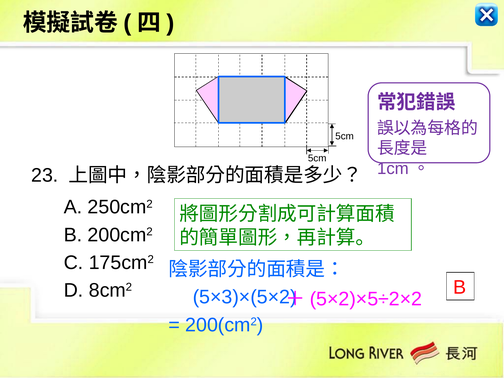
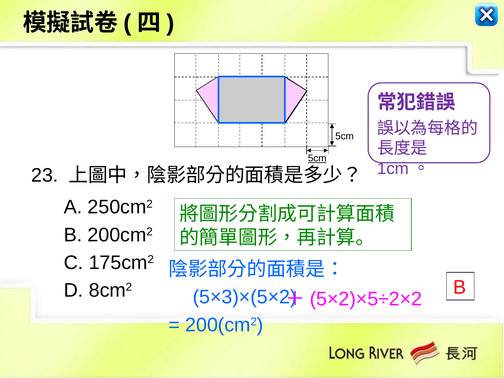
5cm at (317, 158) underline: none -> present
